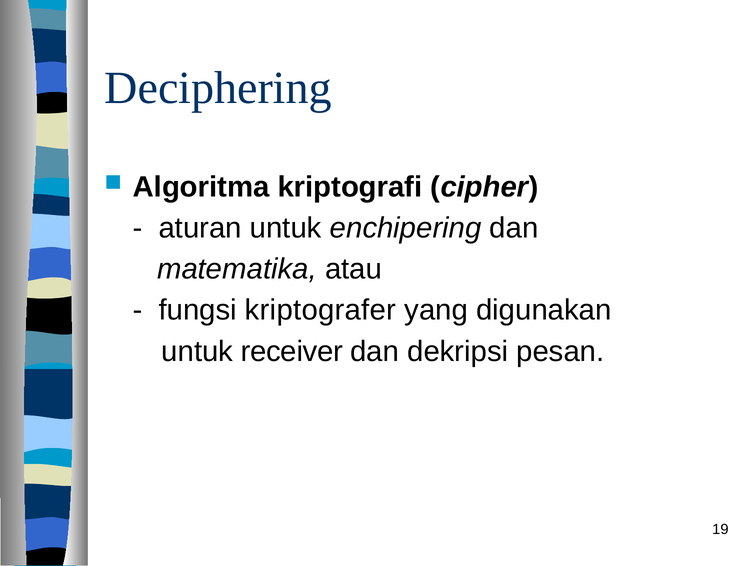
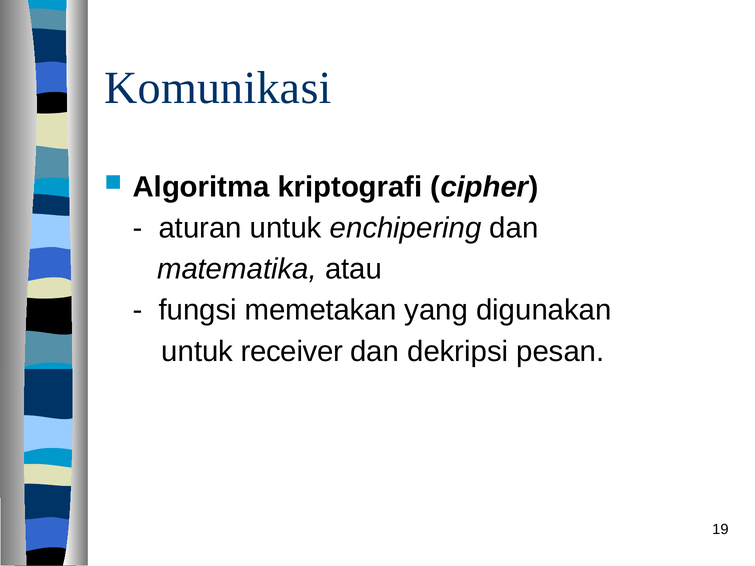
Deciphering: Deciphering -> Komunikasi
kriptografer: kriptografer -> memetakan
